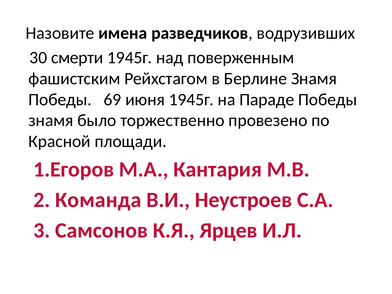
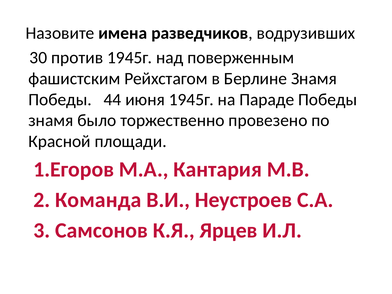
смерти: смерти -> против
69: 69 -> 44
